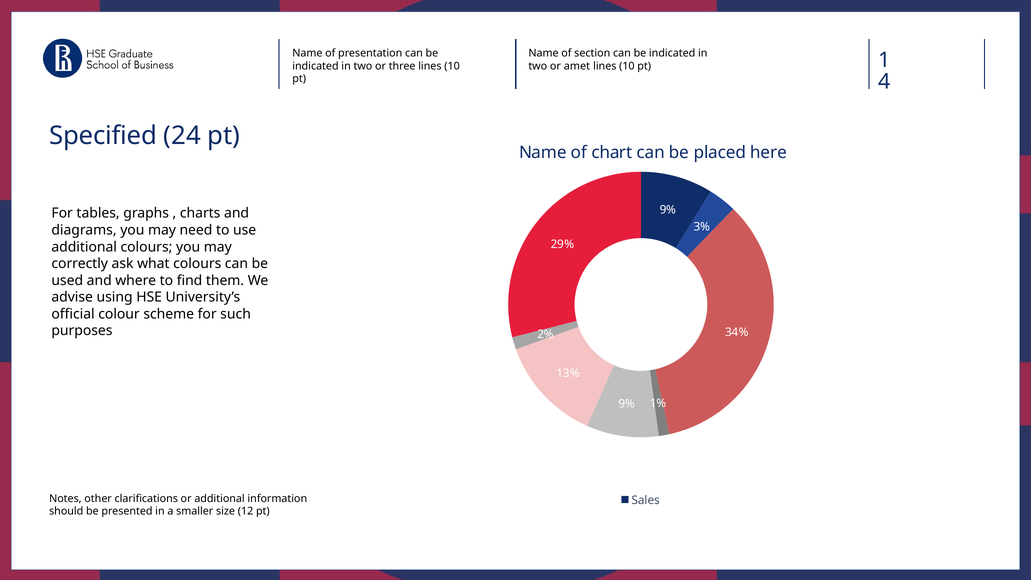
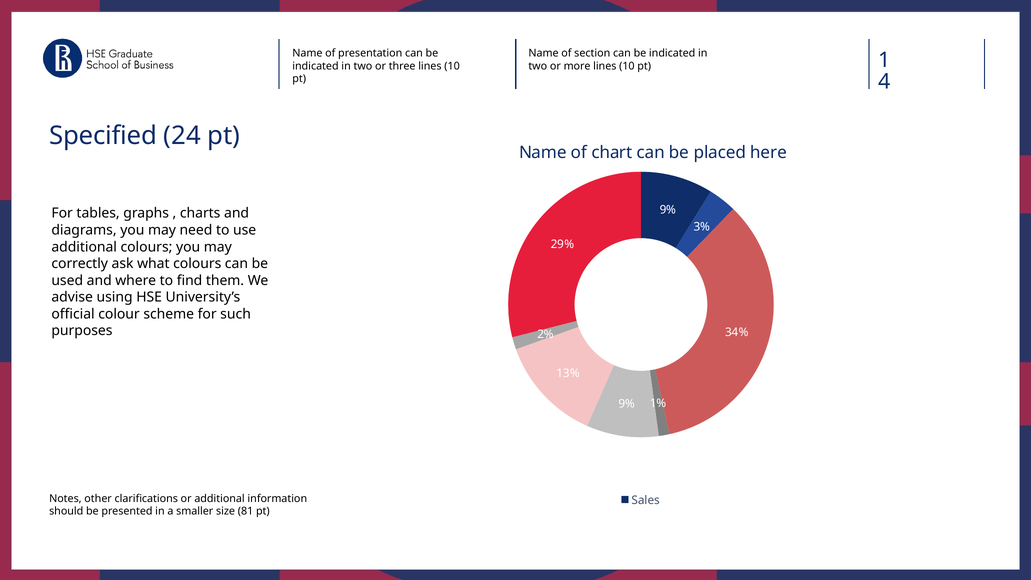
amet: amet -> more
12: 12 -> 81
